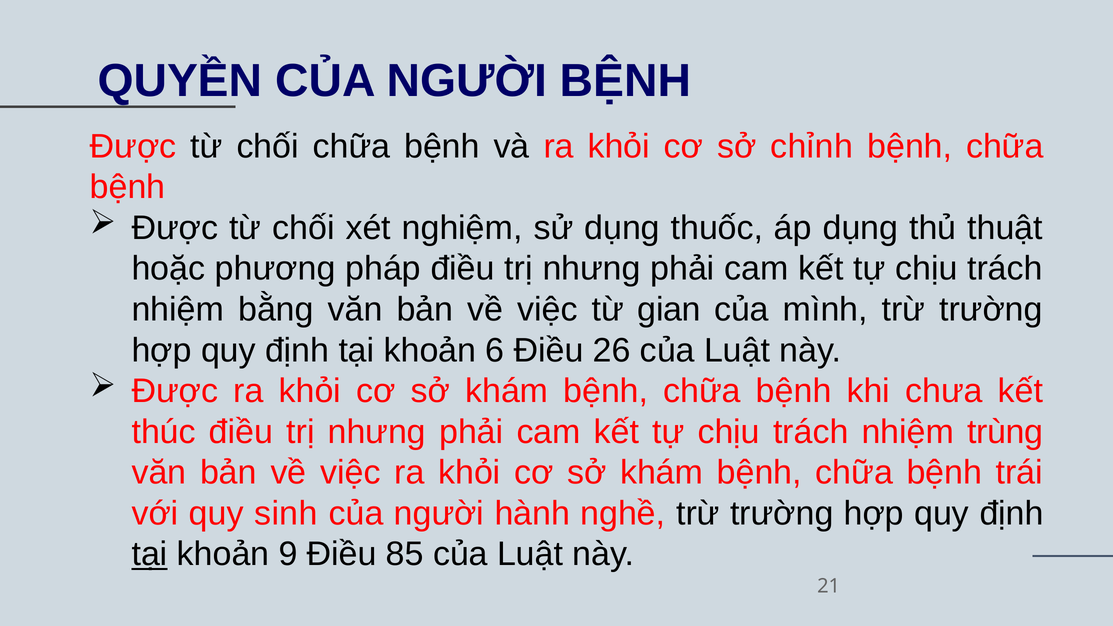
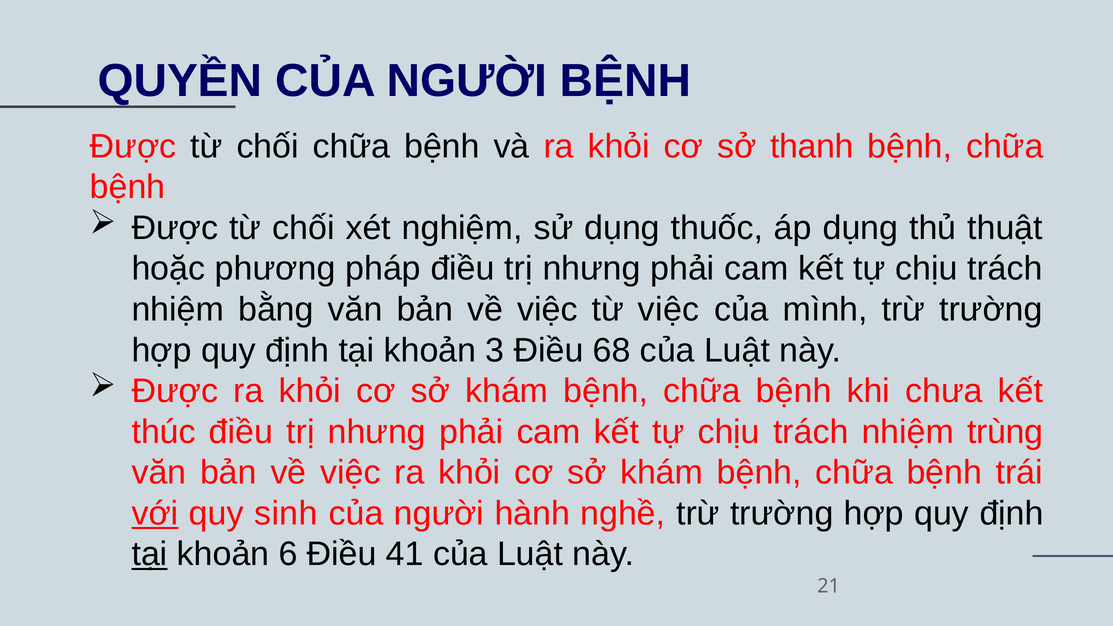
chỉnh: chỉnh -> thanh
từ gian: gian -> việc
6: 6 -> 3
26: 26 -> 68
với underline: none -> present
9: 9 -> 6
85: 85 -> 41
